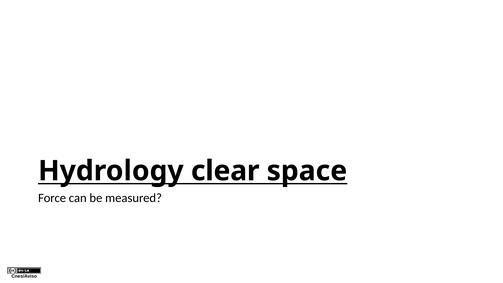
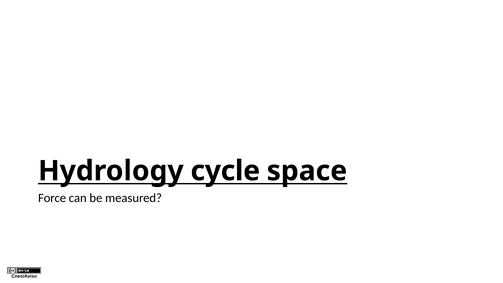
clear: clear -> cycle
